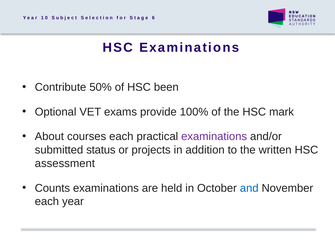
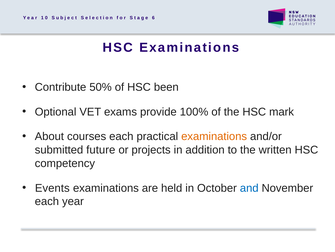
examinations at (214, 136) colour: purple -> orange
status: status -> future
assessment: assessment -> competency
Counts: Counts -> Events
